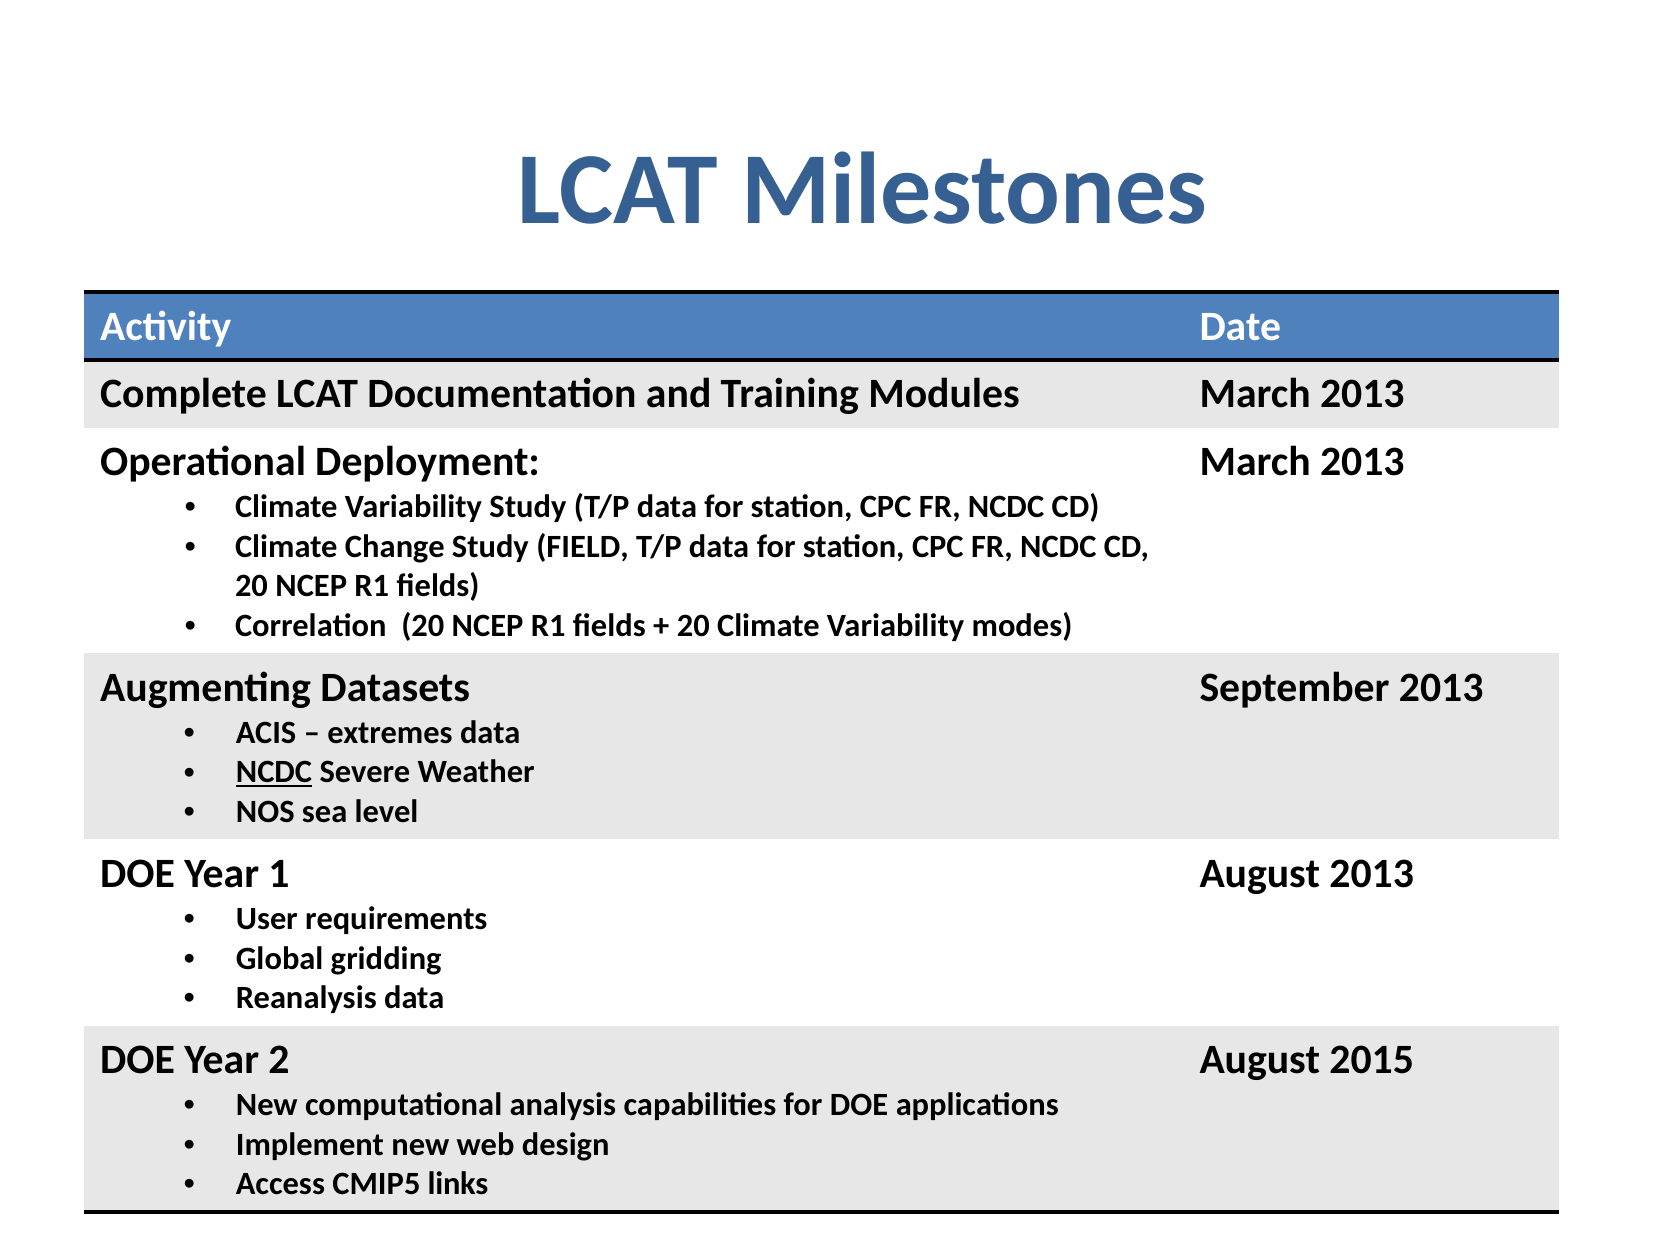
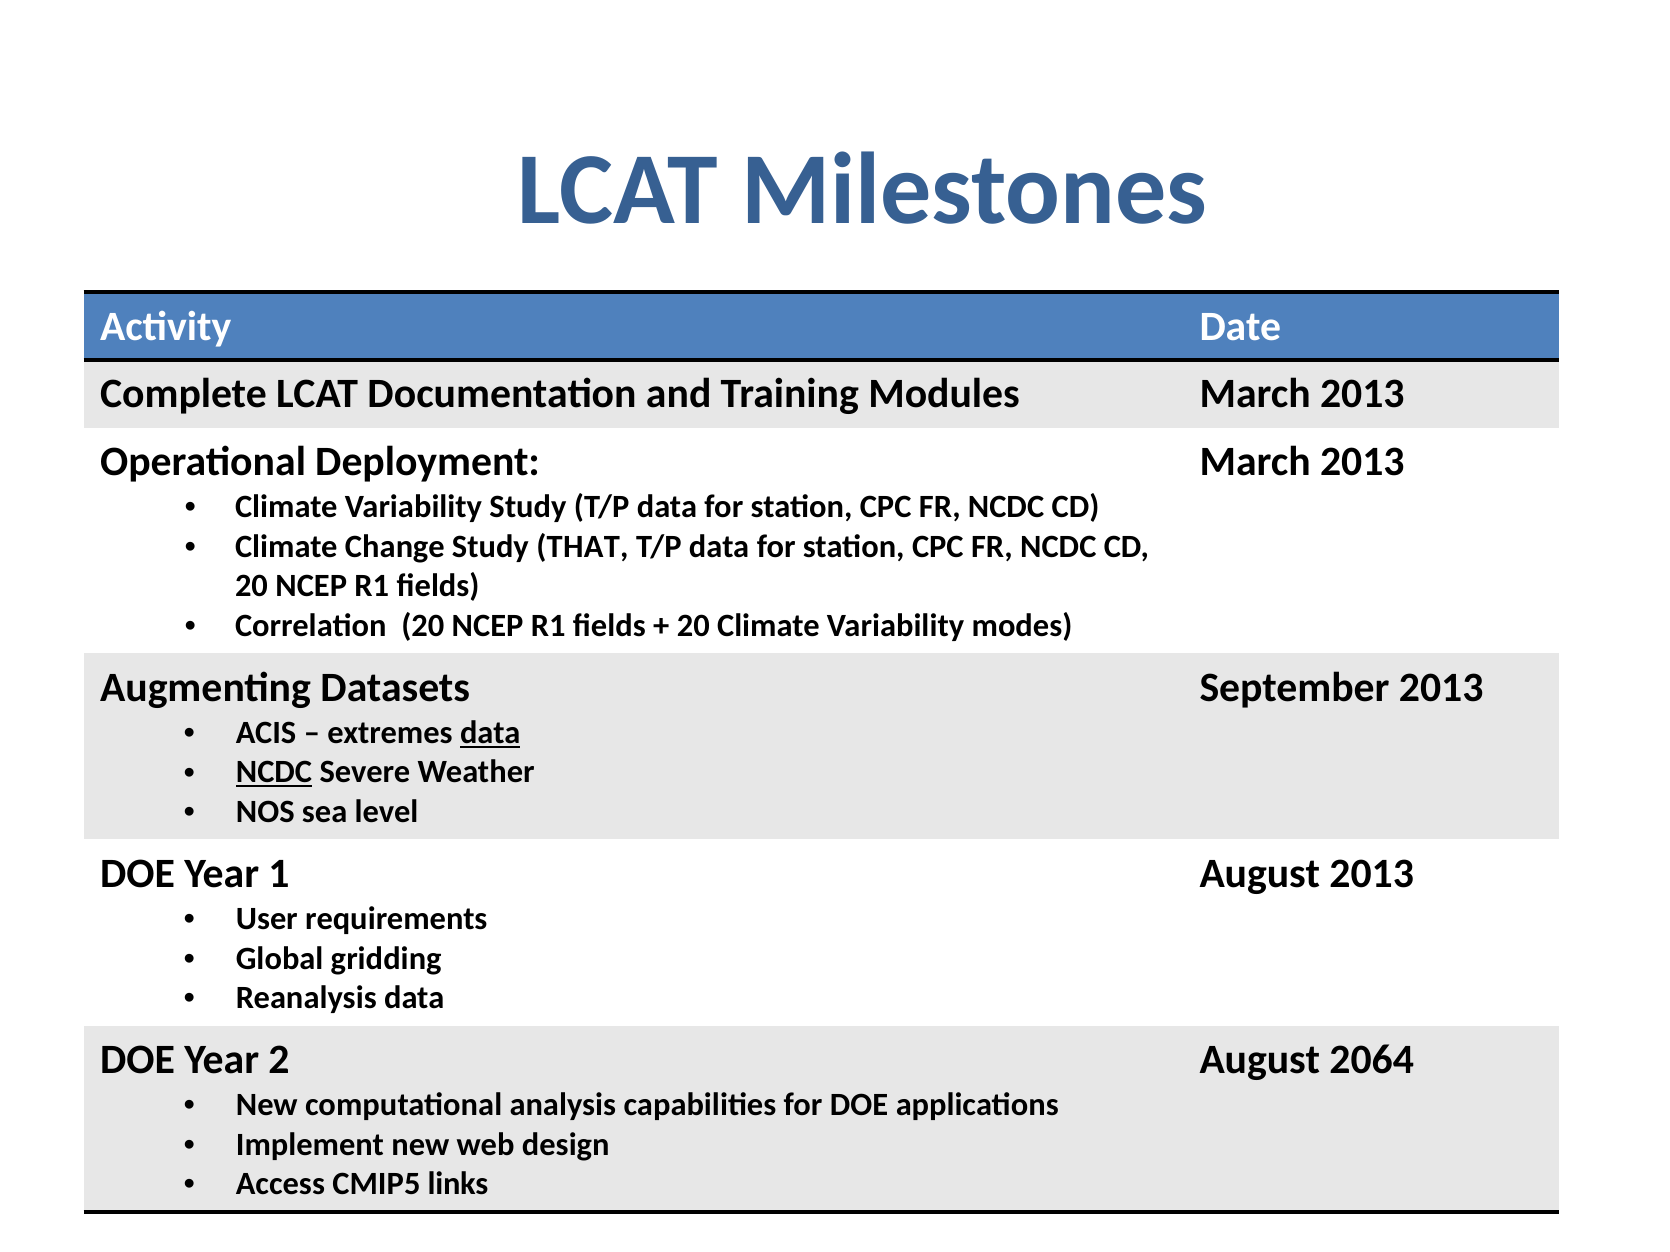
FIELD: FIELD -> THAT
data at (490, 733) underline: none -> present
2015: 2015 -> 2064
